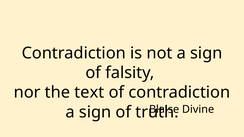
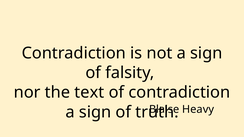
Divine: Divine -> Heavy
